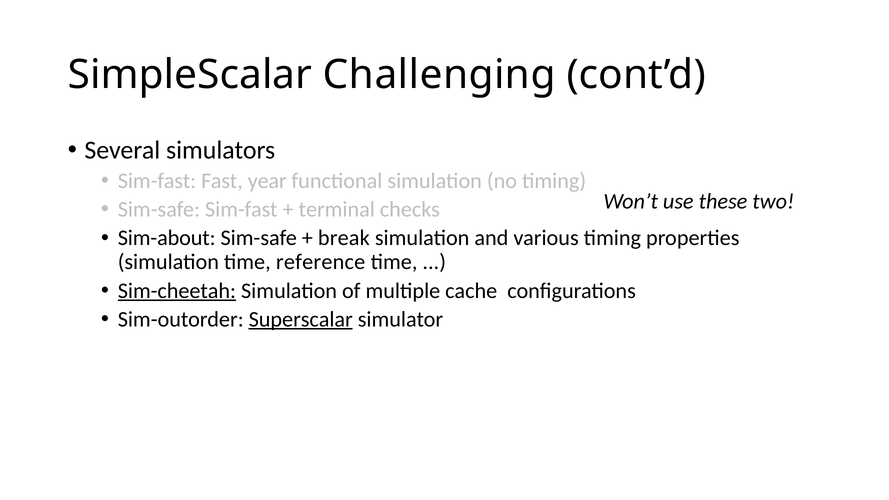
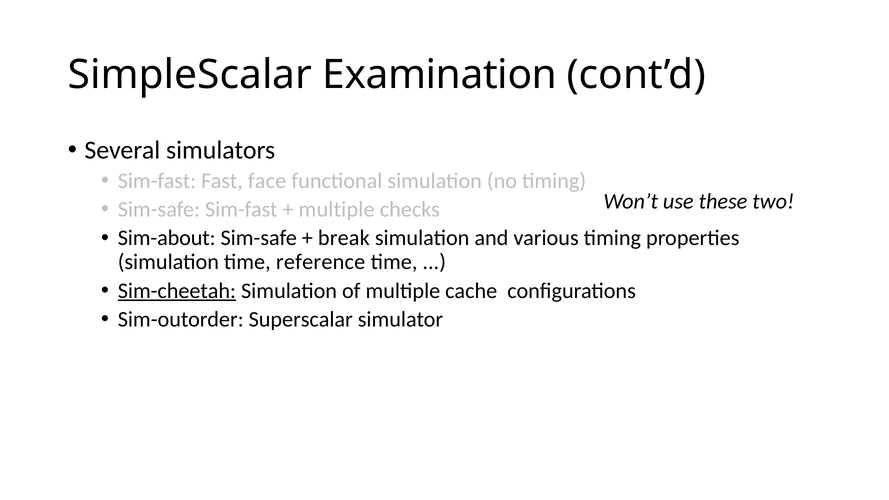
Challenging: Challenging -> Examination
year: year -> face
terminal at (337, 210): terminal -> multiple
Superscalar underline: present -> none
